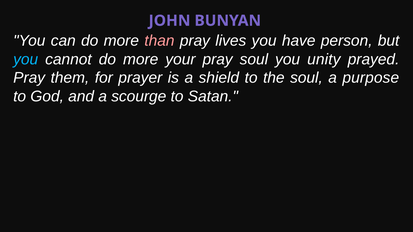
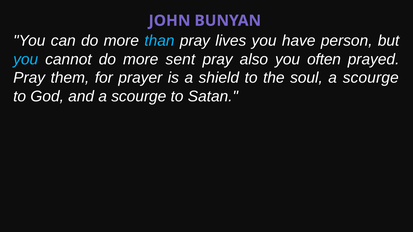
than colour: pink -> light blue
your: your -> sent
pray soul: soul -> also
unity: unity -> often
soul a purpose: purpose -> scourge
